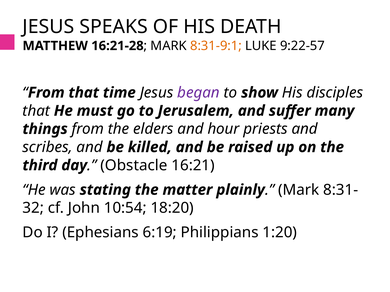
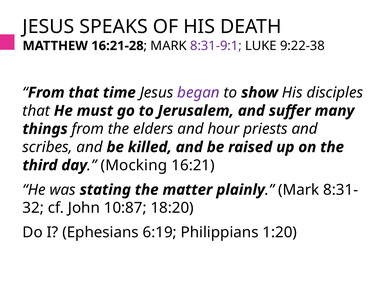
8:31-9:1 colour: orange -> purple
9:22-57: 9:22-57 -> 9:22-38
Obstacle: Obstacle -> Mocking
10:54: 10:54 -> 10:87
